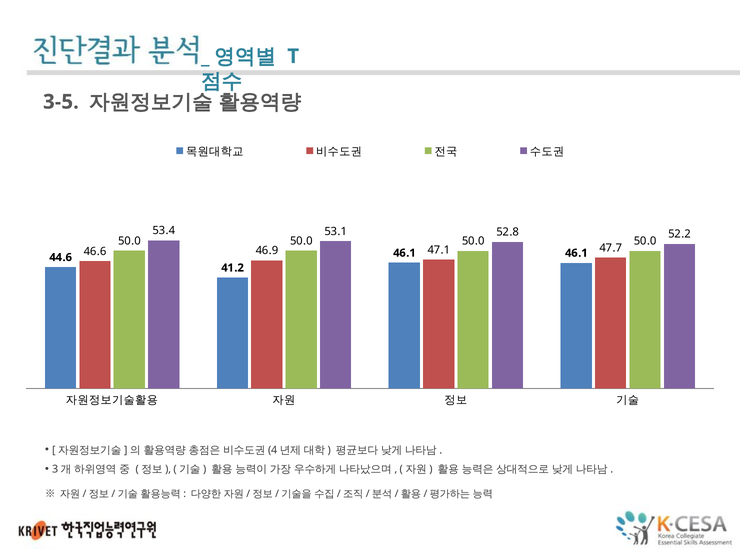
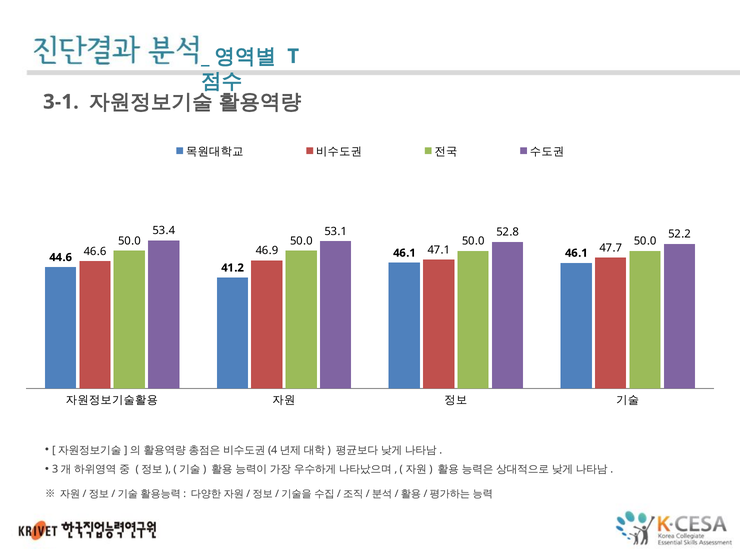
3-5: 3-5 -> 3-1
